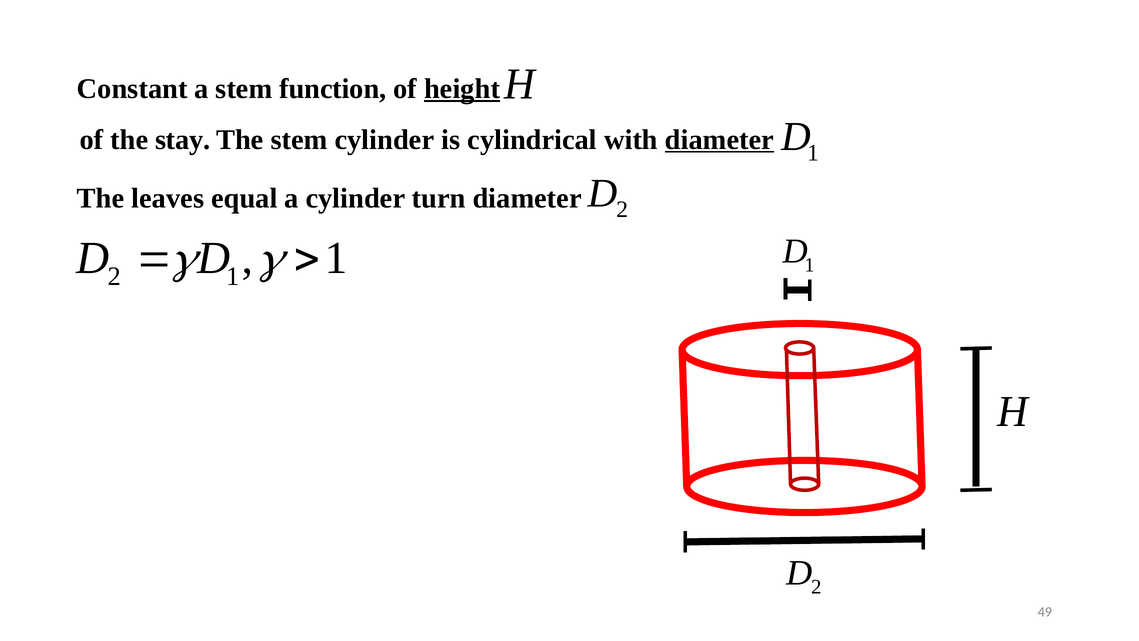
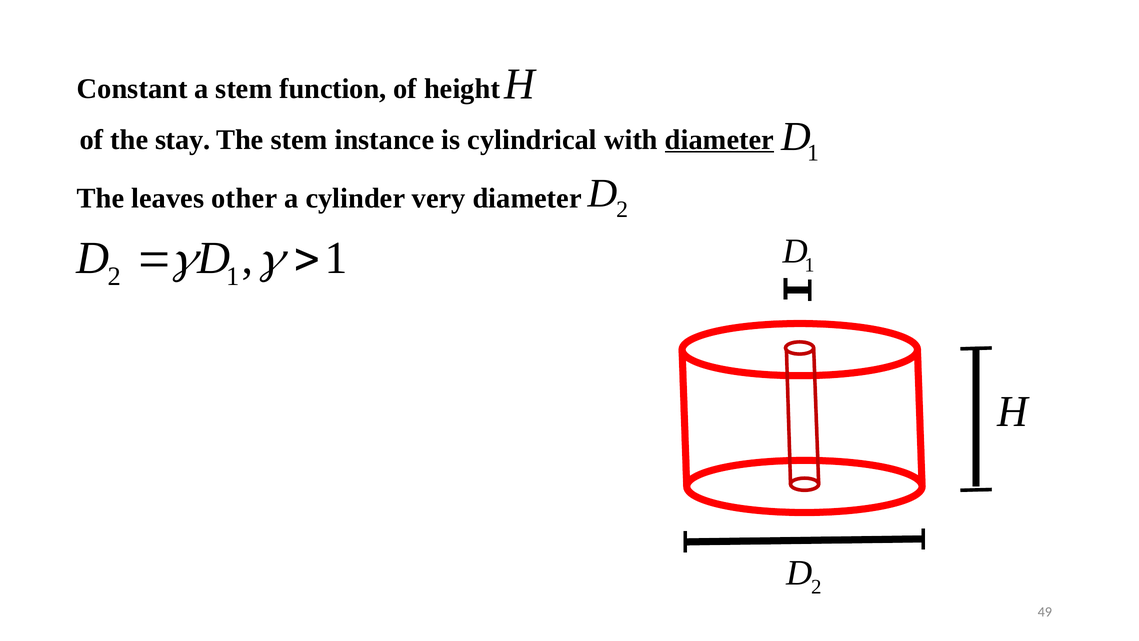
height underline: present -> none
stem cylinder: cylinder -> instance
equal: equal -> other
turn: turn -> very
